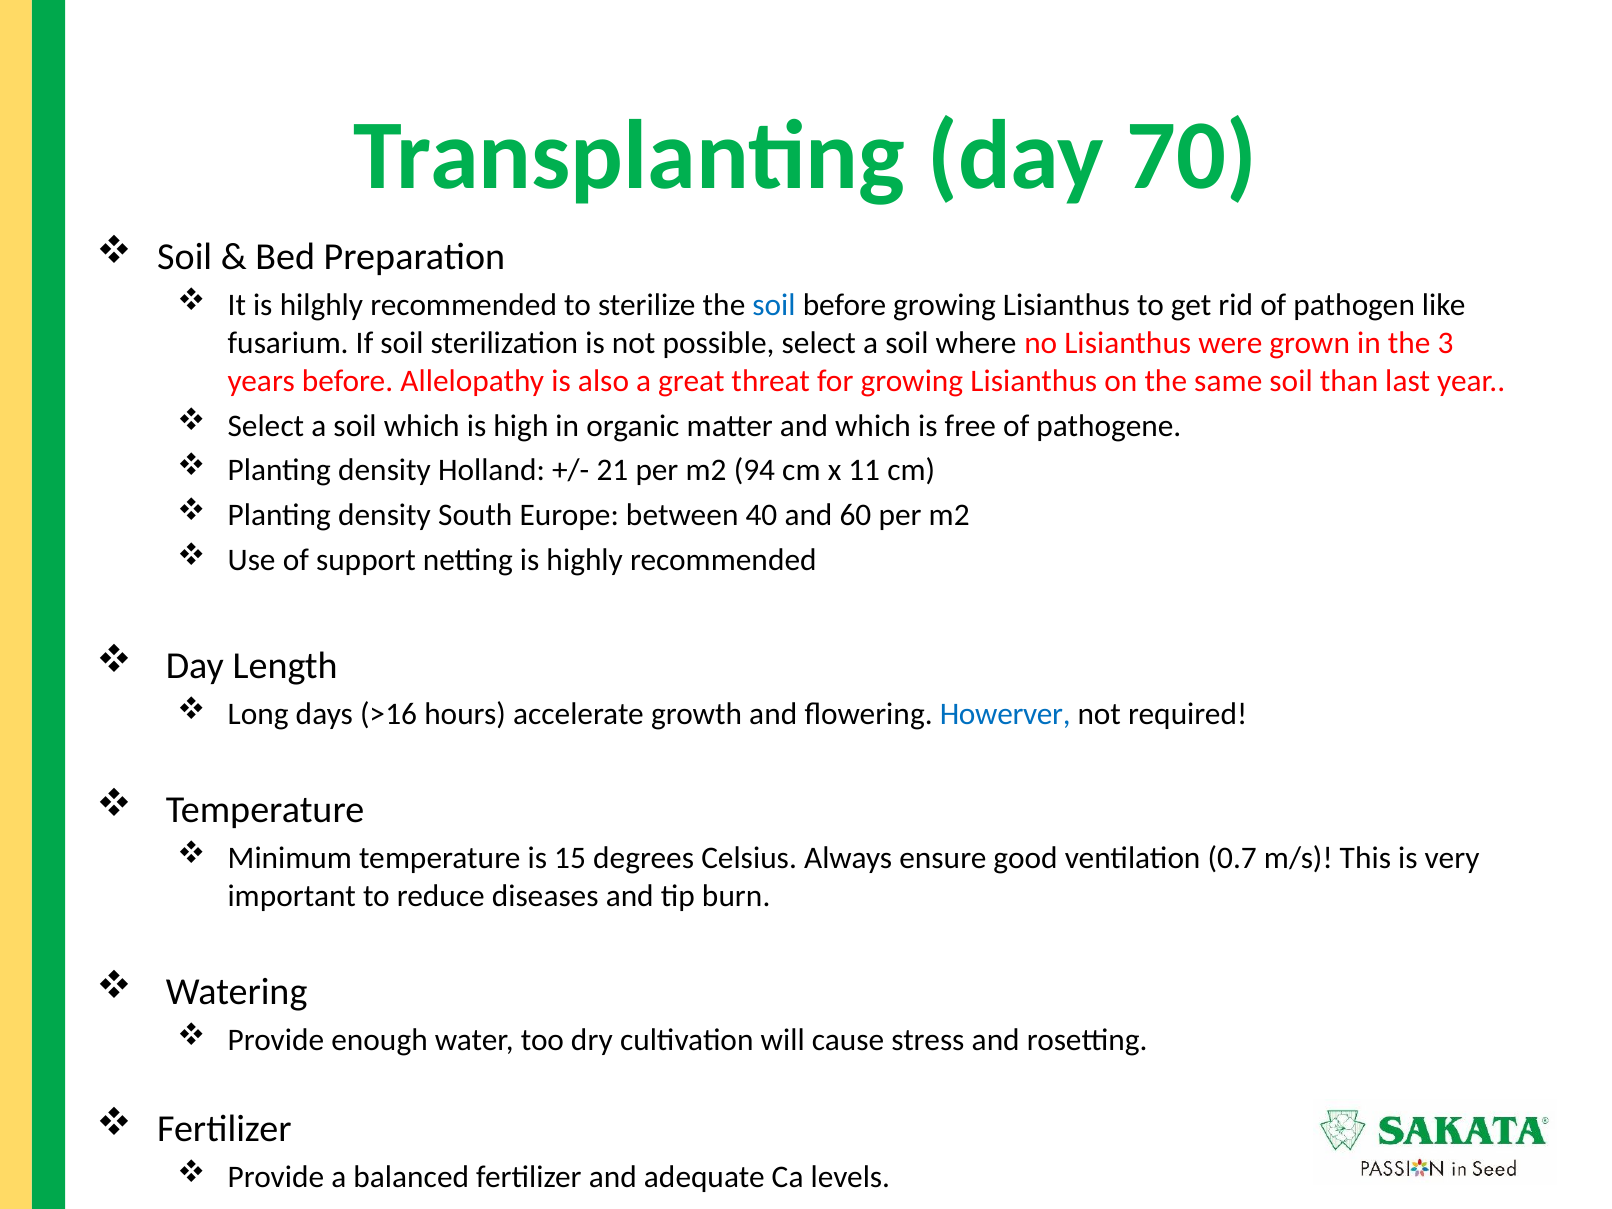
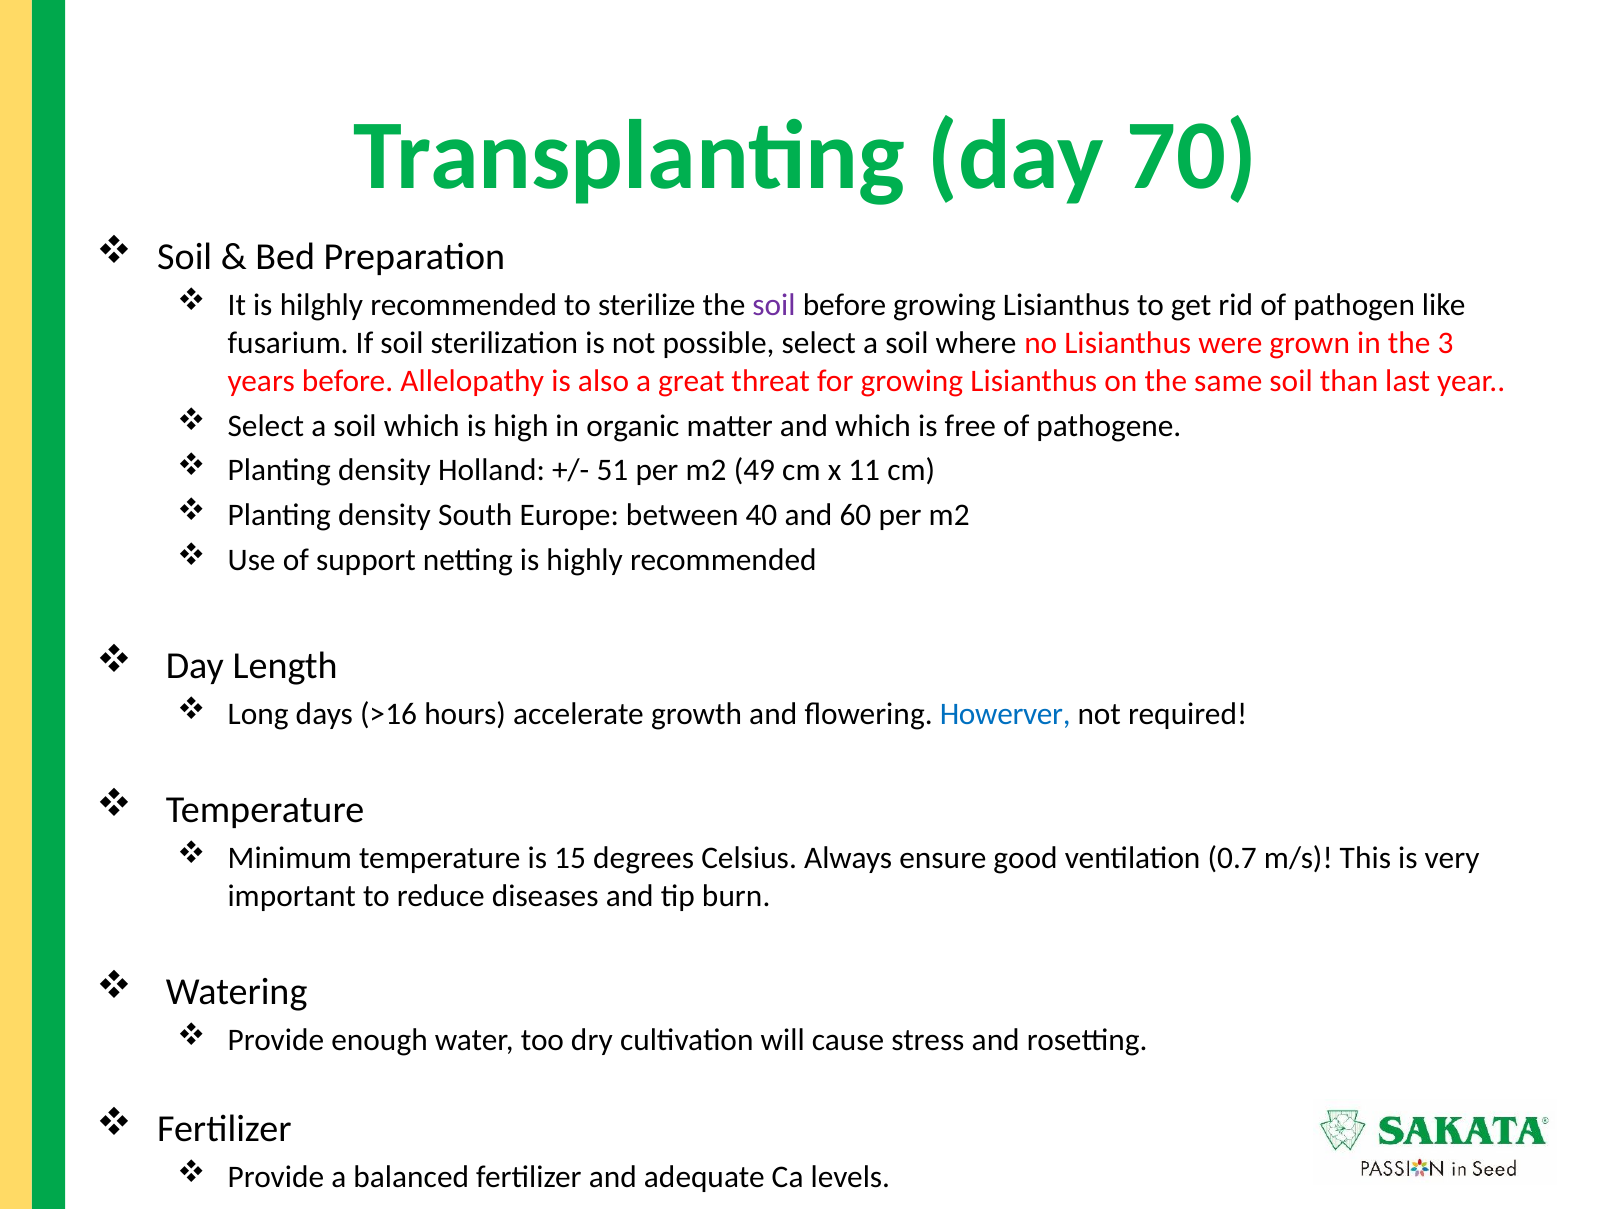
soil at (774, 306) colour: blue -> purple
21: 21 -> 51
94: 94 -> 49
